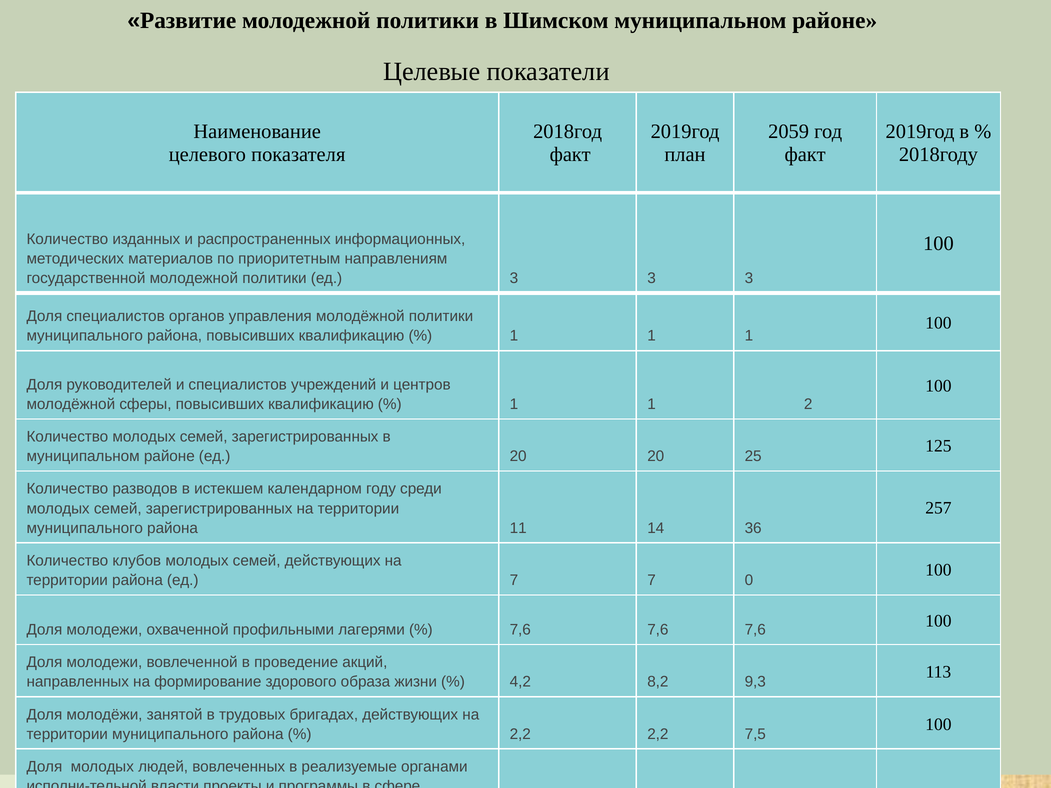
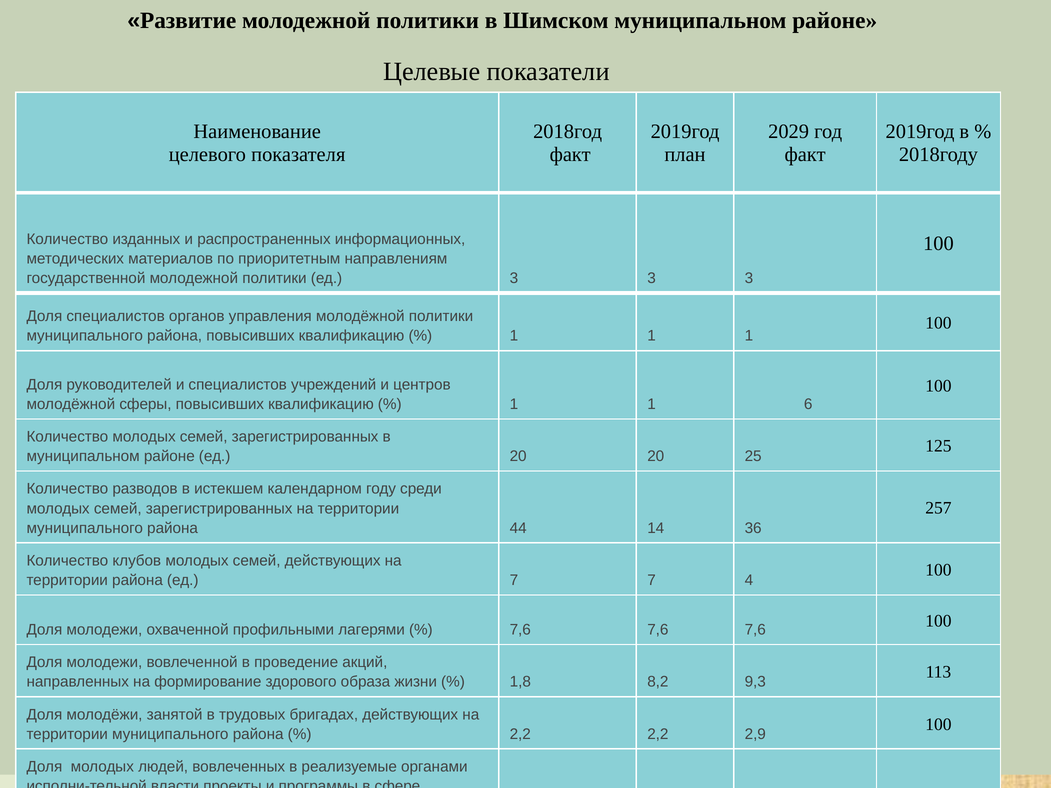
2059: 2059 -> 2029
2: 2 -> 6
11: 11 -> 44
7 0: 0 -> 4
4,2: 4,2 -> 1,8
7,5: 7,5 -> 2,9
